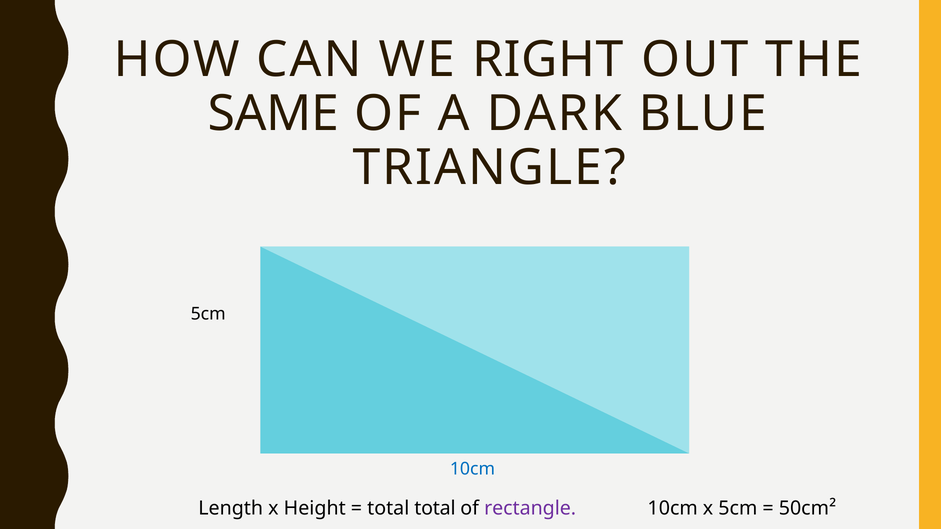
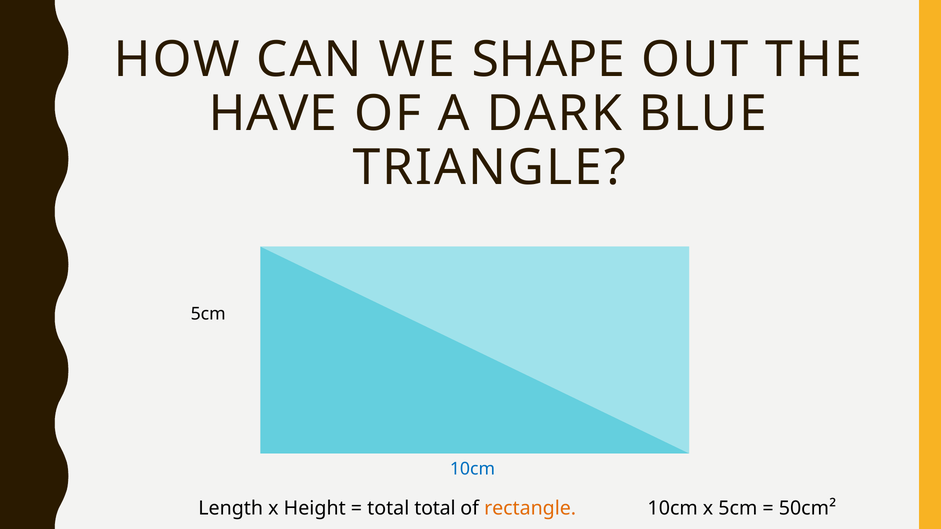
RIGHT: RIGHT -> SHAPE
SAME: SAME -> HAVE
rectangle colour: purple -> orange
